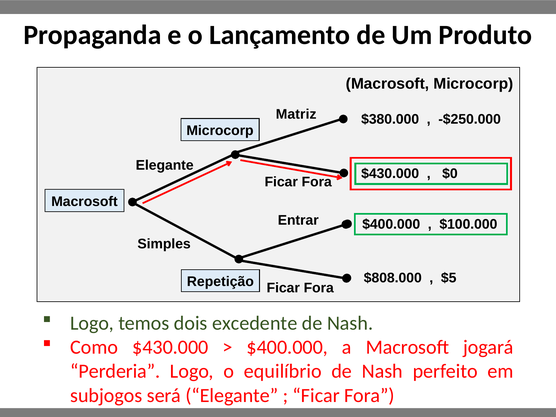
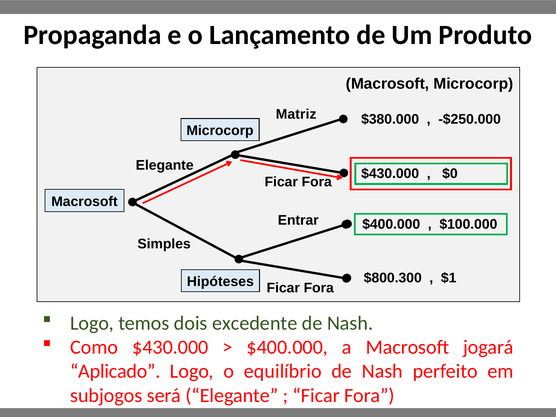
$808.000: $808.000 -> $800.300
$5: $5 -> $1
Repetição: Repetição -> Hipóteses
Perderia: Perderia -> Aplicado
